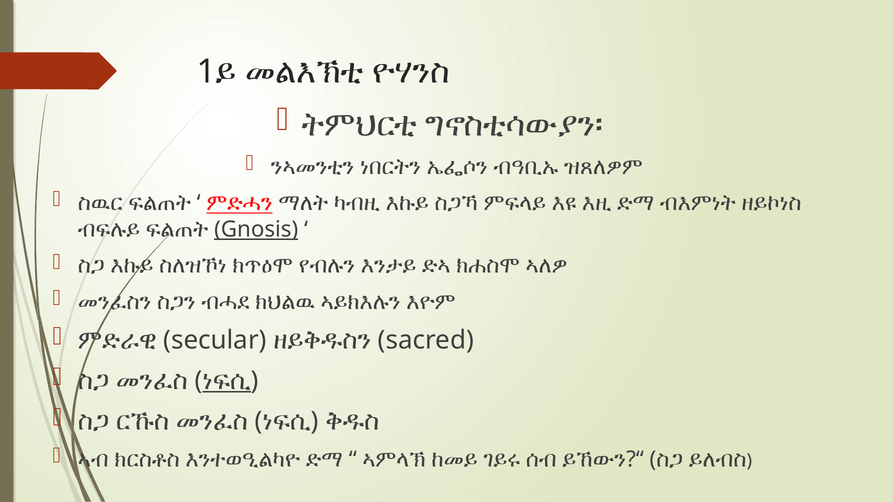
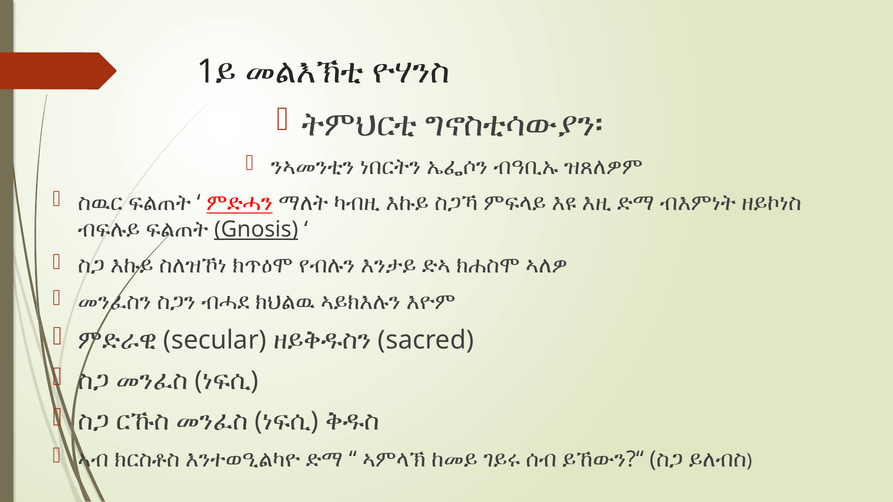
ነፍሲ at (227, 381) underline: present -> none
